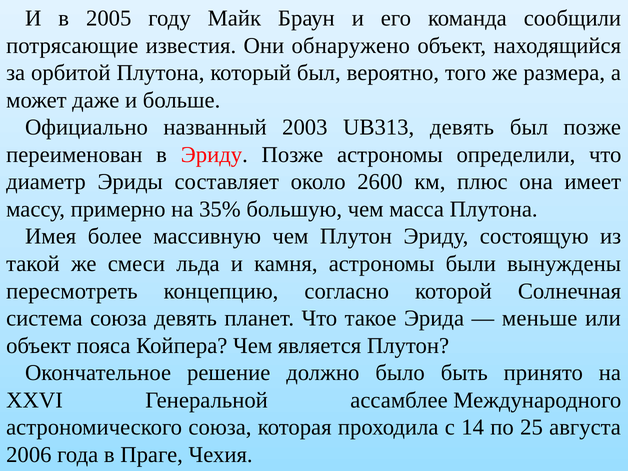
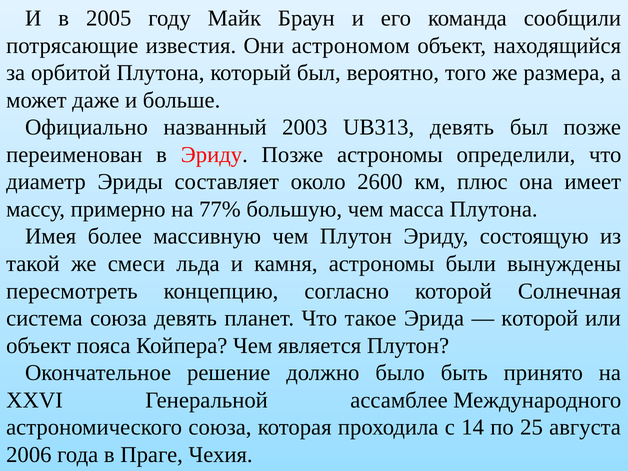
обнаружено: обнаружено -> астрономом
35%: 35% -> 77%
меньше at (540, 318): меньше -> которой
